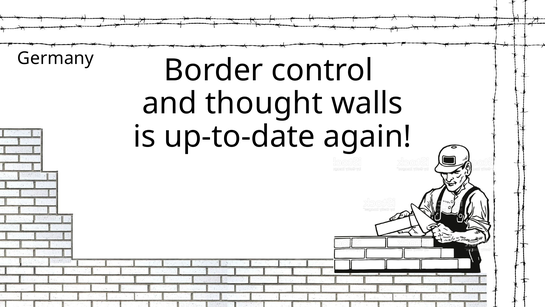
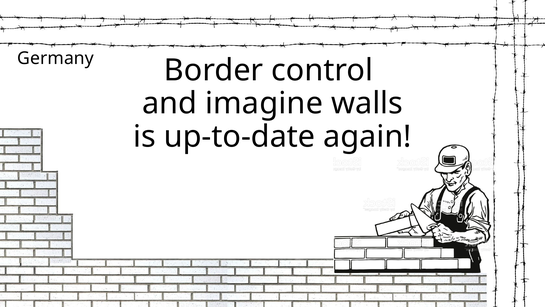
thought: thought -> imagine
